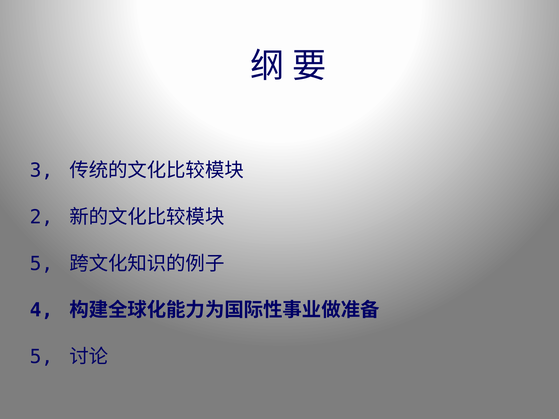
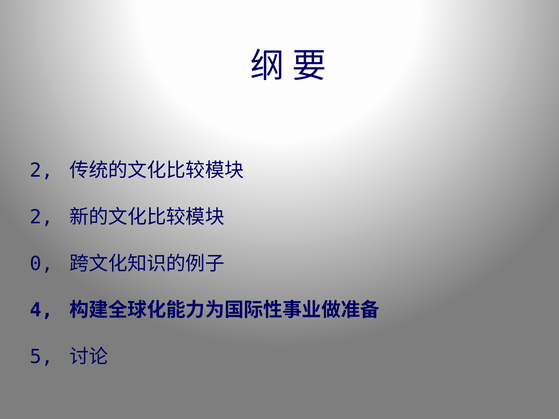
3 at (41, 171): 3 -> 2
5 at (41, 264): 5 -> 0
